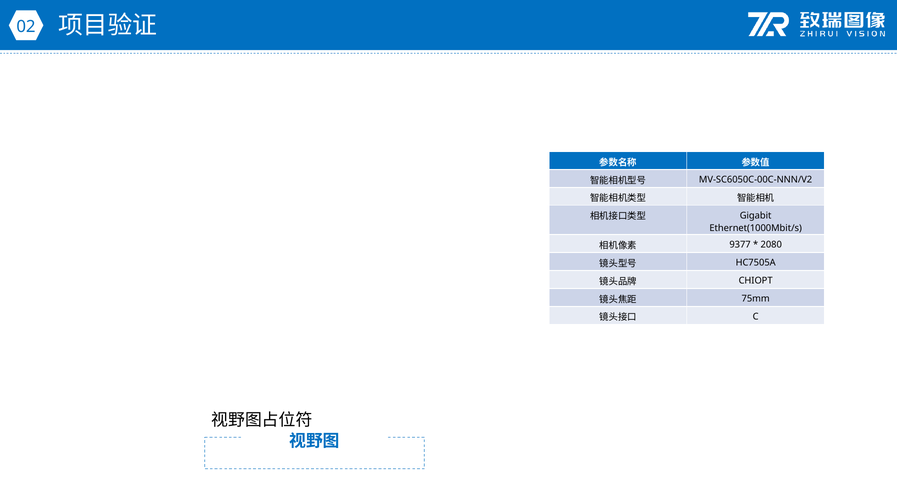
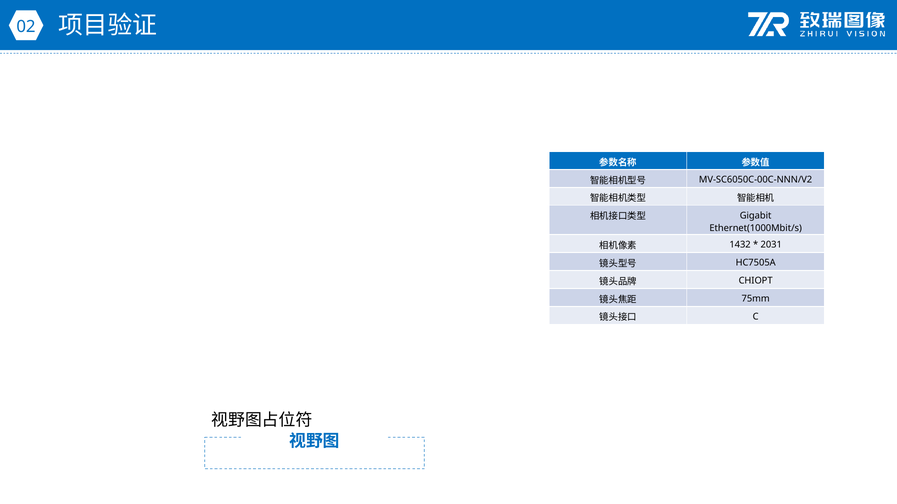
9377: 9377 -> 1432
2080: 2080 -> 2031
